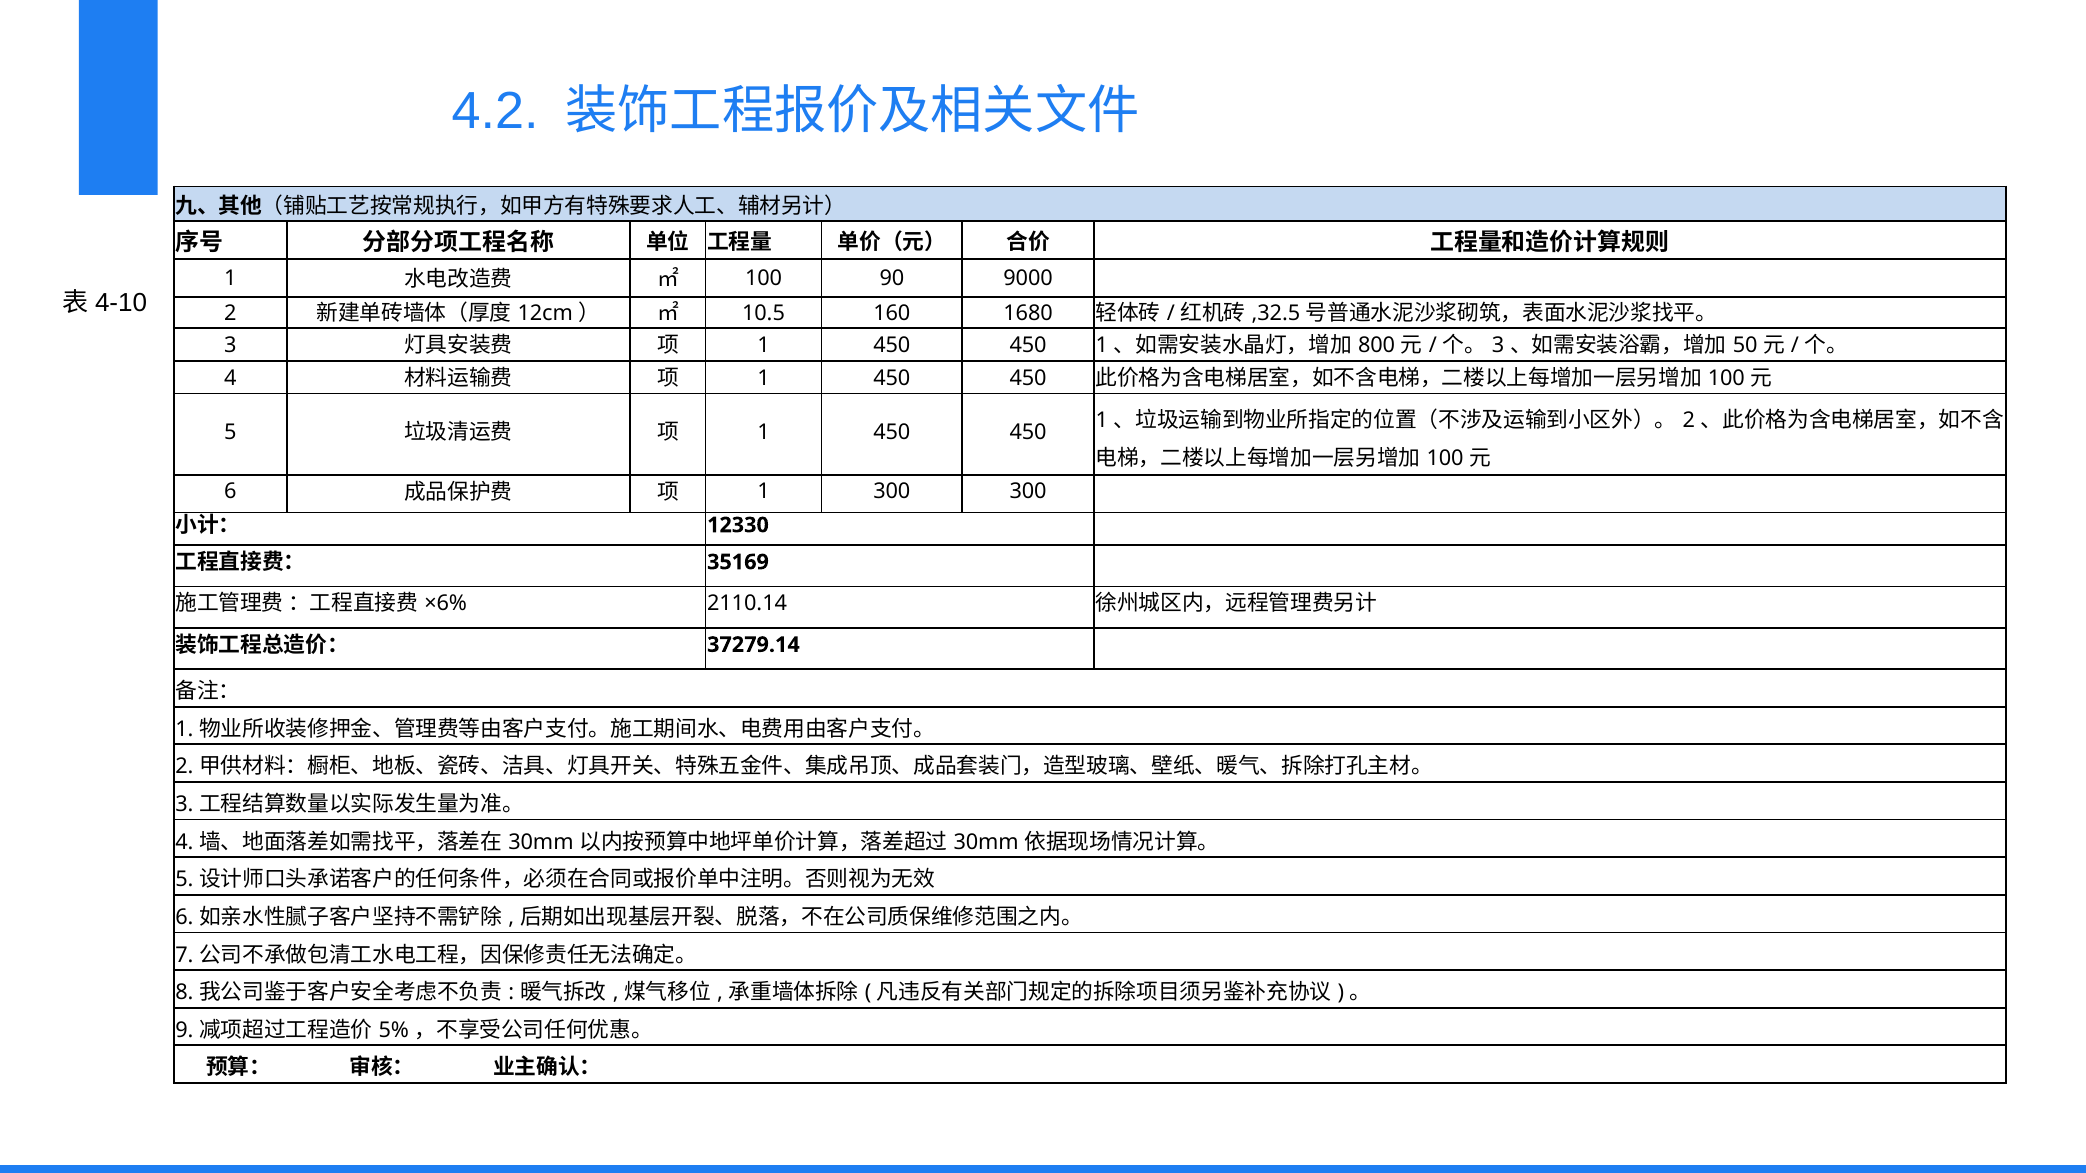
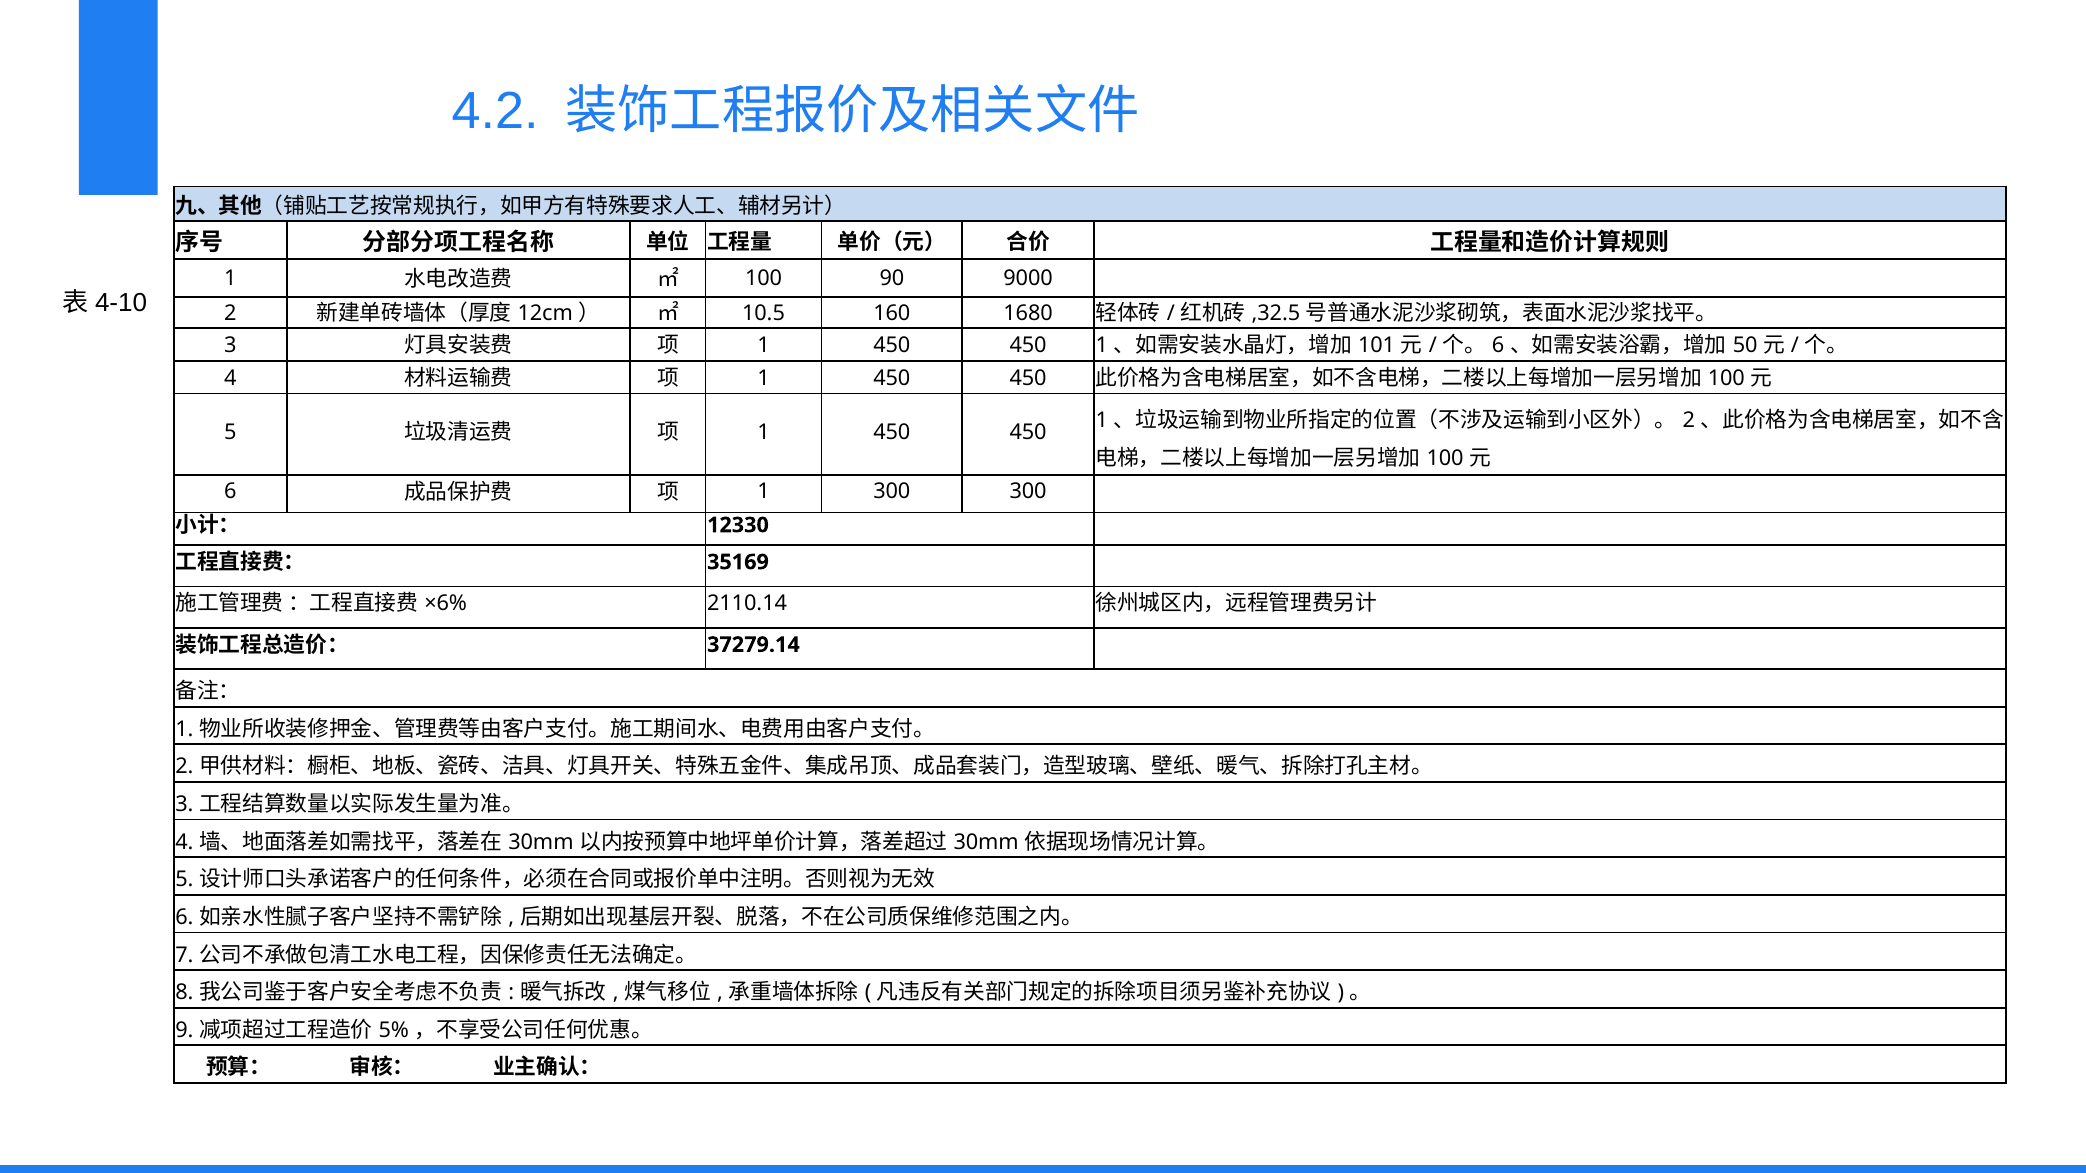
800: 800 -> 101
3 at (1498, 346): 3 -> 6
